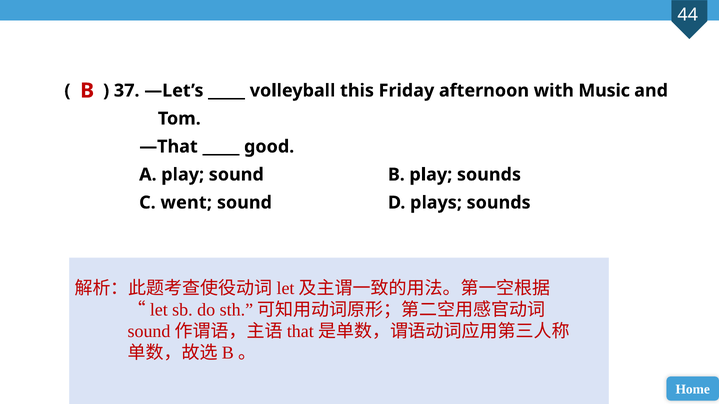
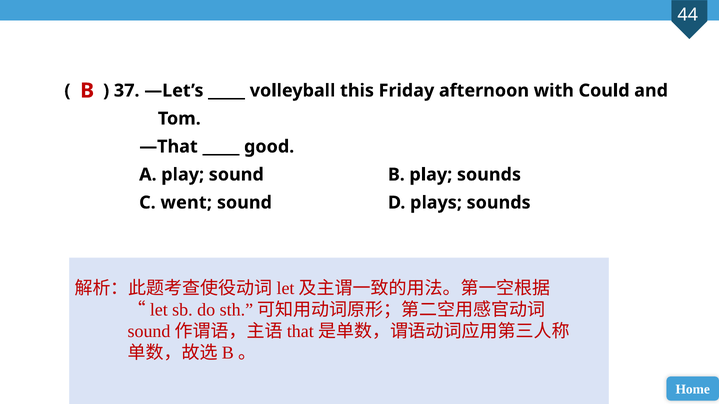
Music: Music -> Could
